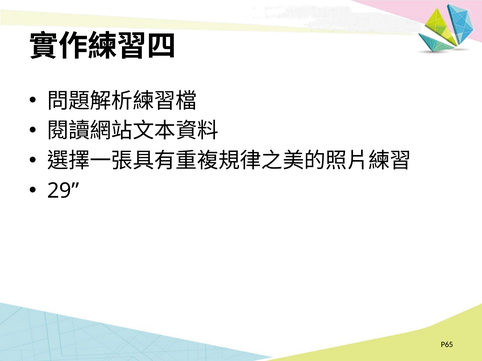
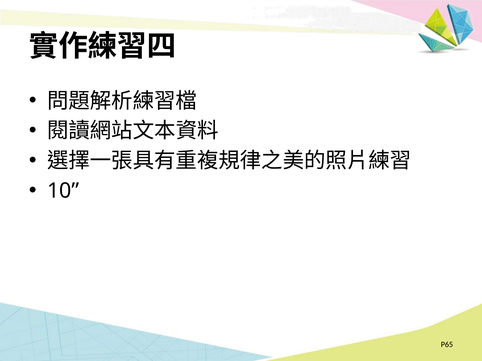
29: 29 -> 10
